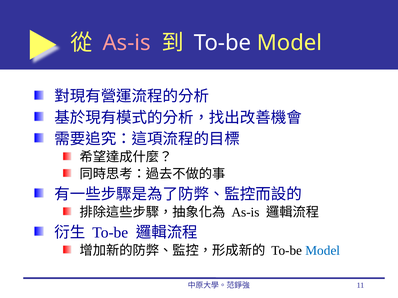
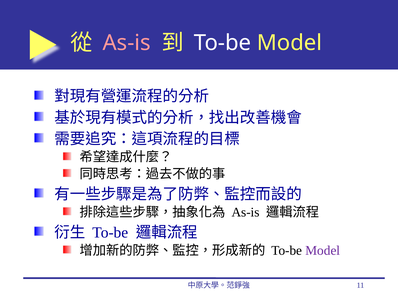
Model at (323, 251) colour: blue -> purple
